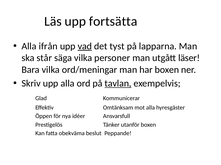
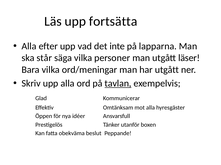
ifrån: ifrån -> efter
vad underline: present -> none
tyst: tyst -> inte
har boxen: boxen -> utgått
